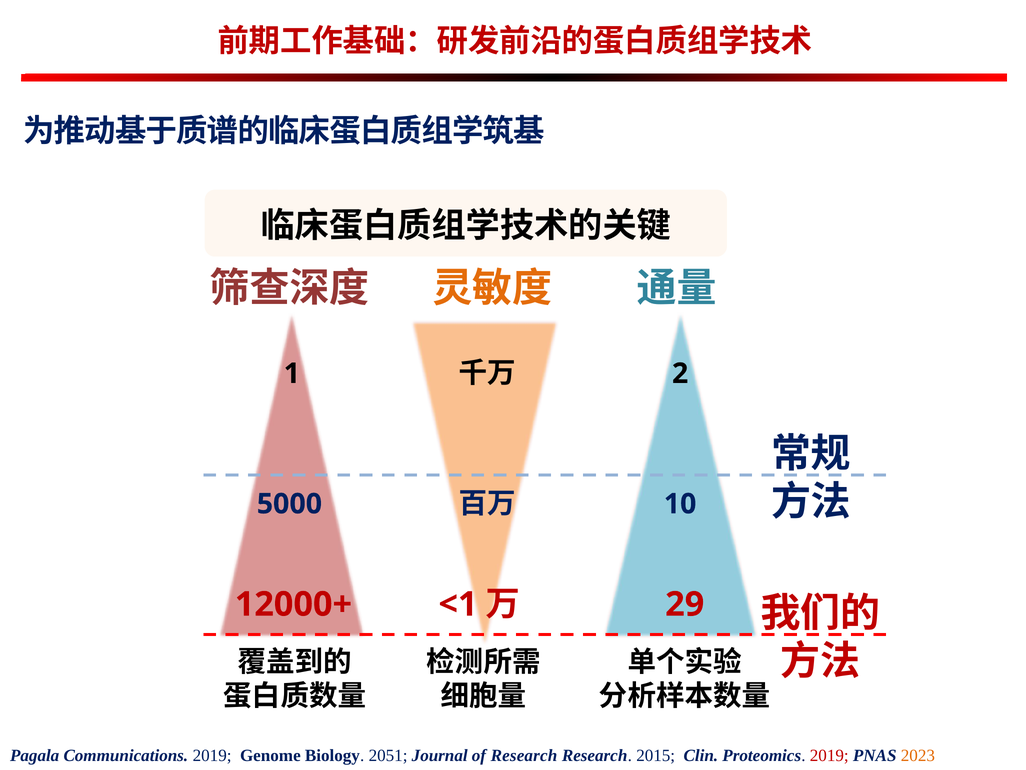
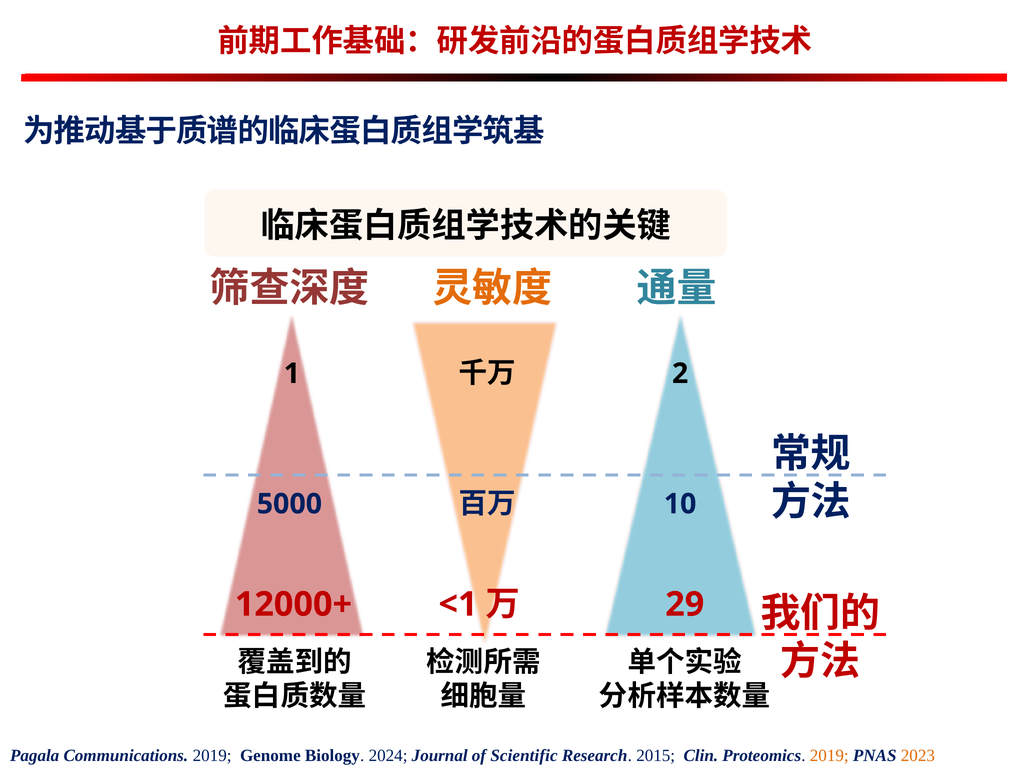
2051: 2051 -> 2024
of Research: Research -> Scientific
2019 at (829, 755) colour: red -> orange
